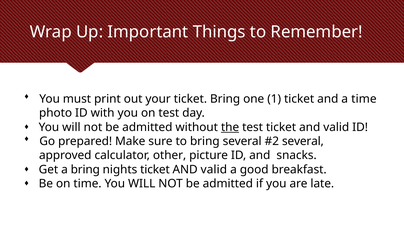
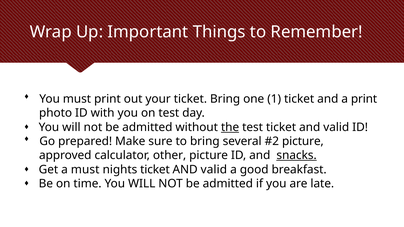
a time: time -> print
several at (303, 141): several -> picture
snacks underline: none -> present
a bring: bring -> must
